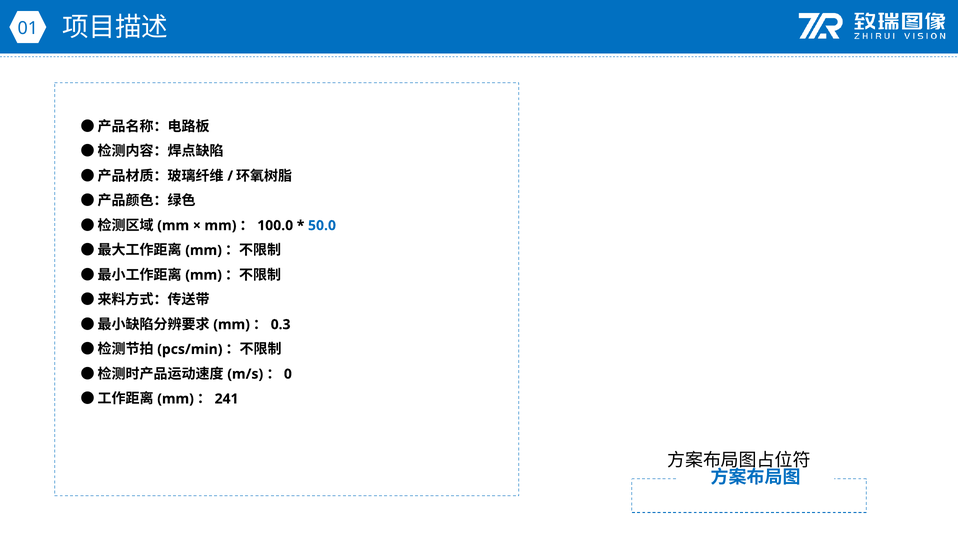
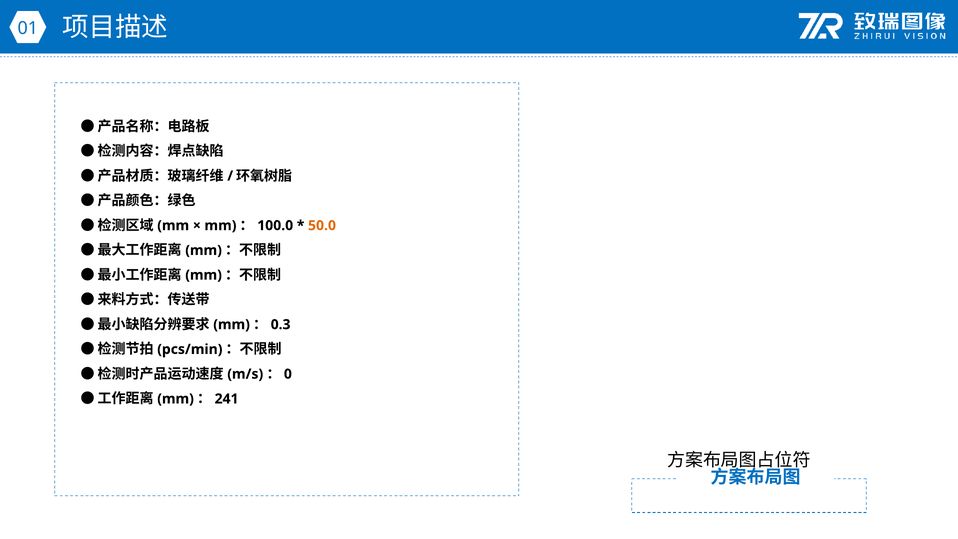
50.0 colour: blue -> orange
